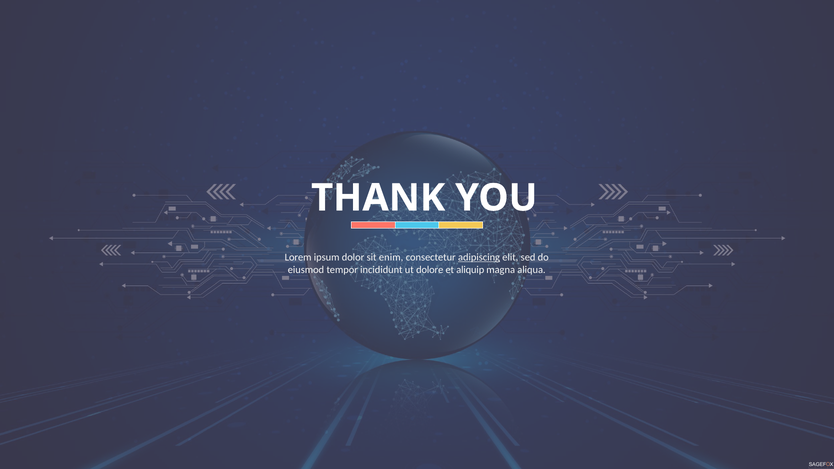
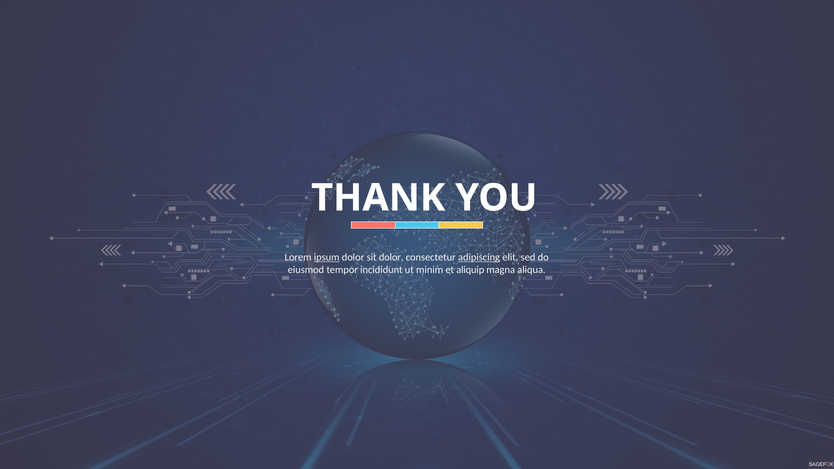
ipsum underline: none -> present
sit enim: enim -> dolor
dolore: dolore -> minim
